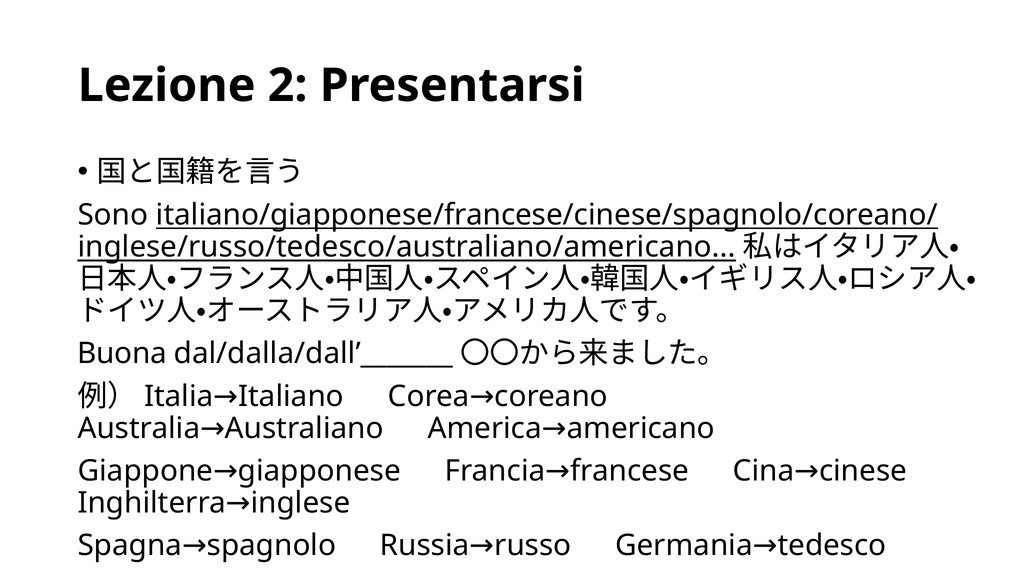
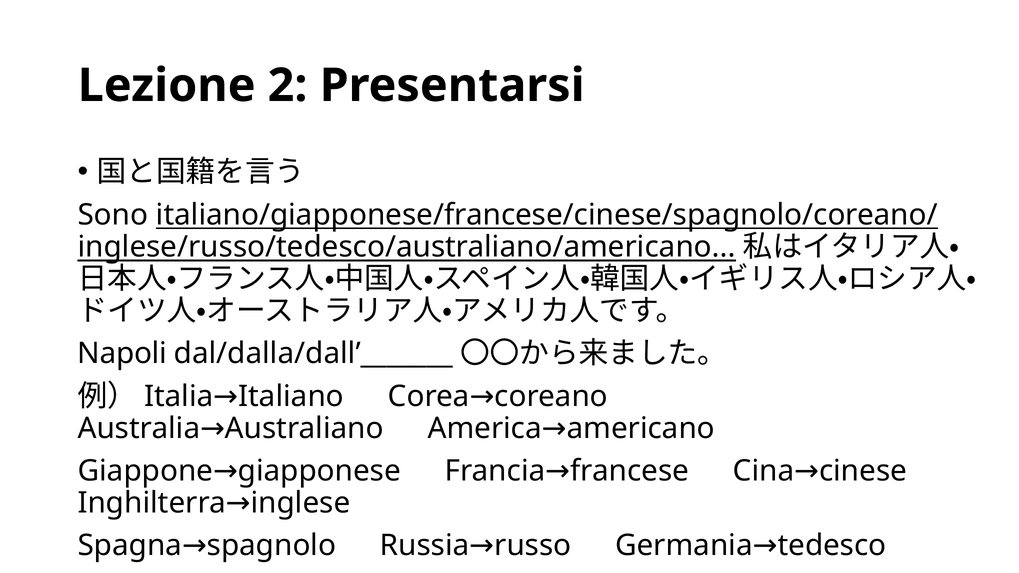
Buona: Buona -> Napoli
